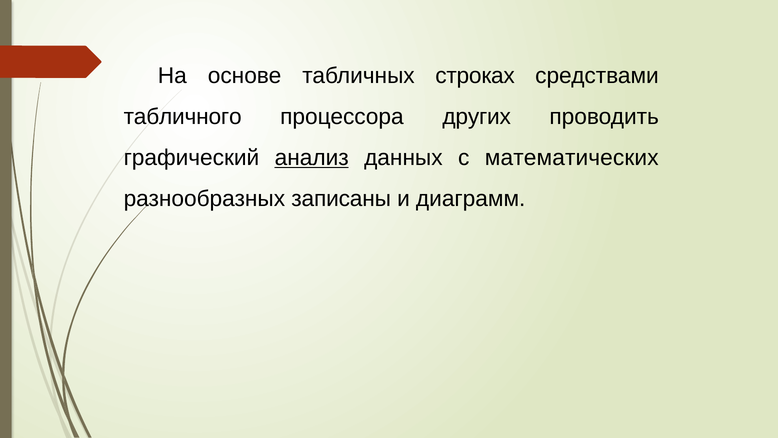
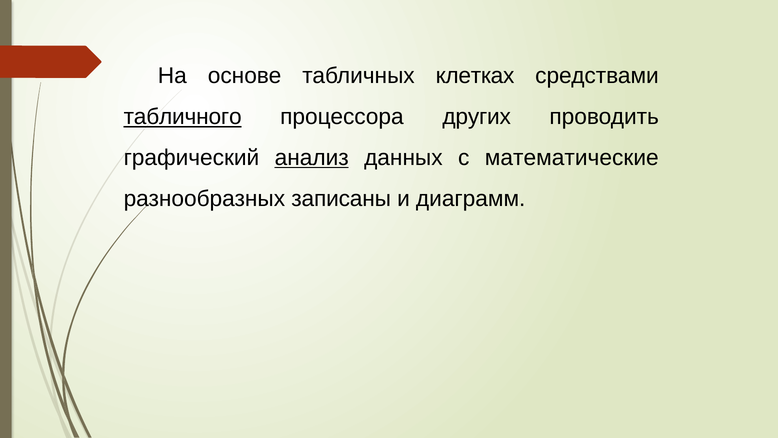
строках: строках -> клетках
табличного underline: none -> present
математических: математических -> математические
